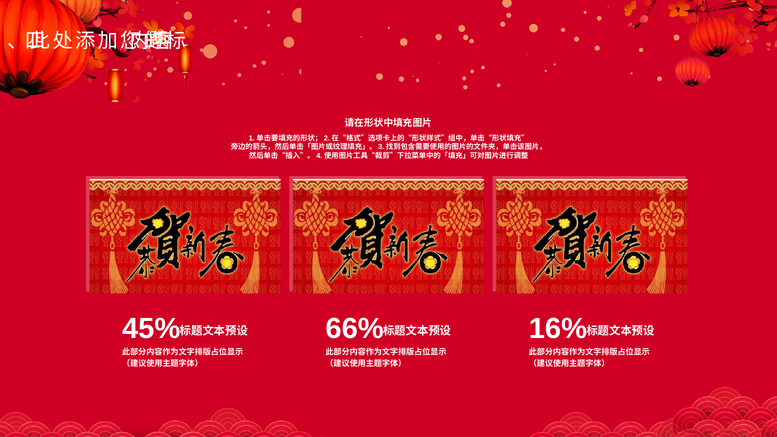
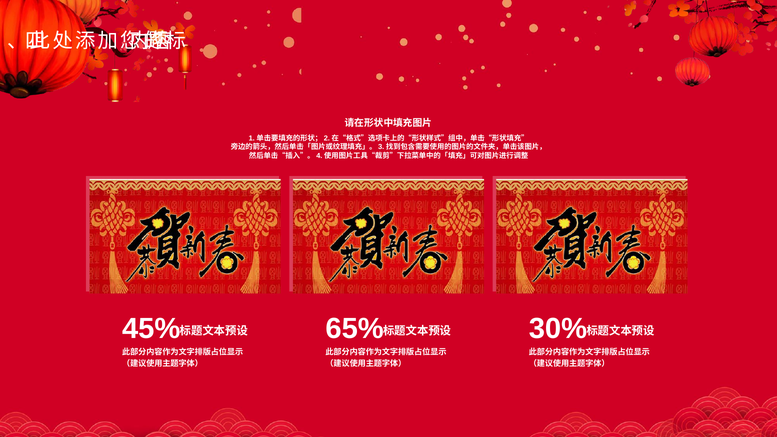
66%: 66% -> 65%
16%: 16% -> 30%
